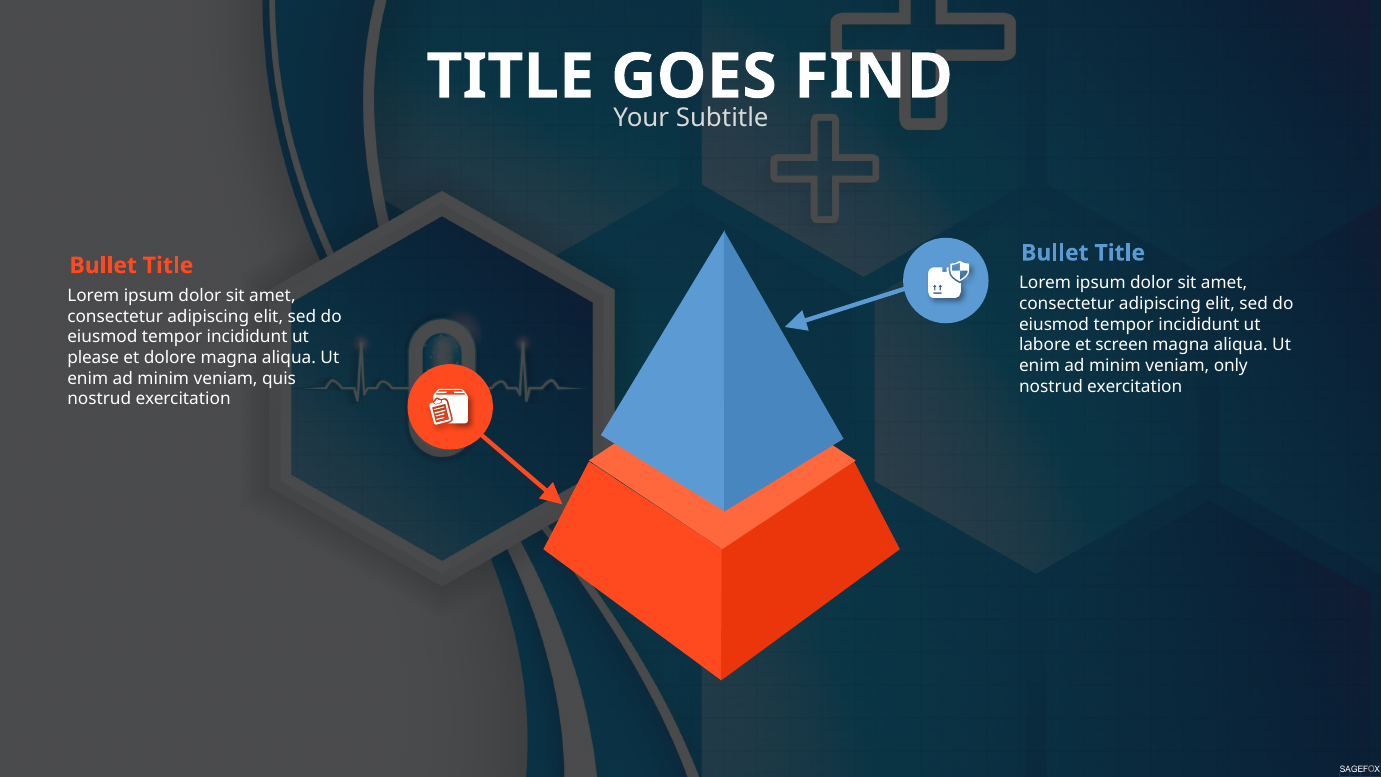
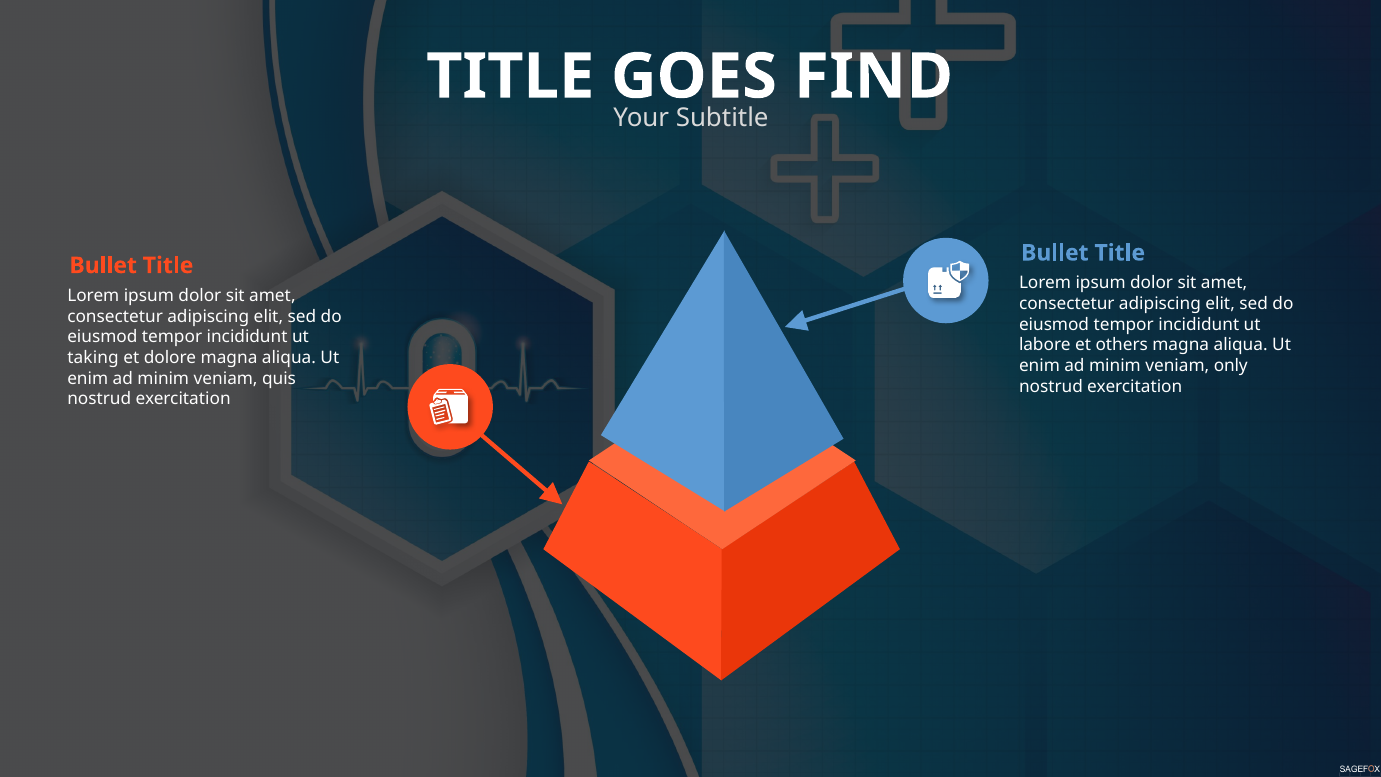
screen: screen -> others
please: please -> taking
